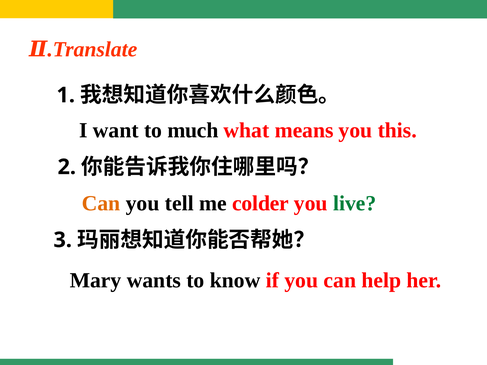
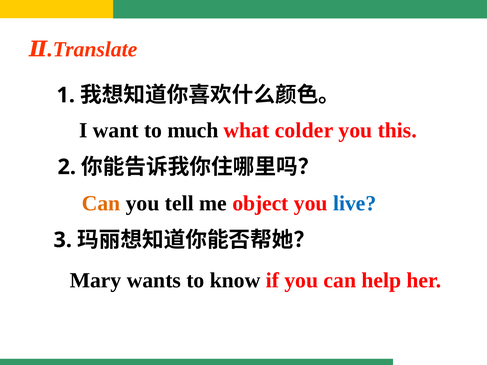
means: means -> colder
colder: colder -> object
live colour: green -> blue
